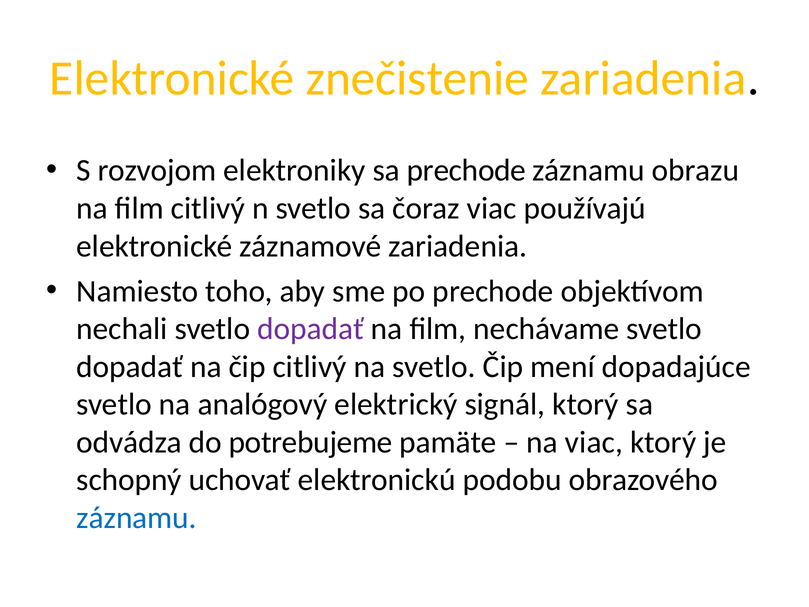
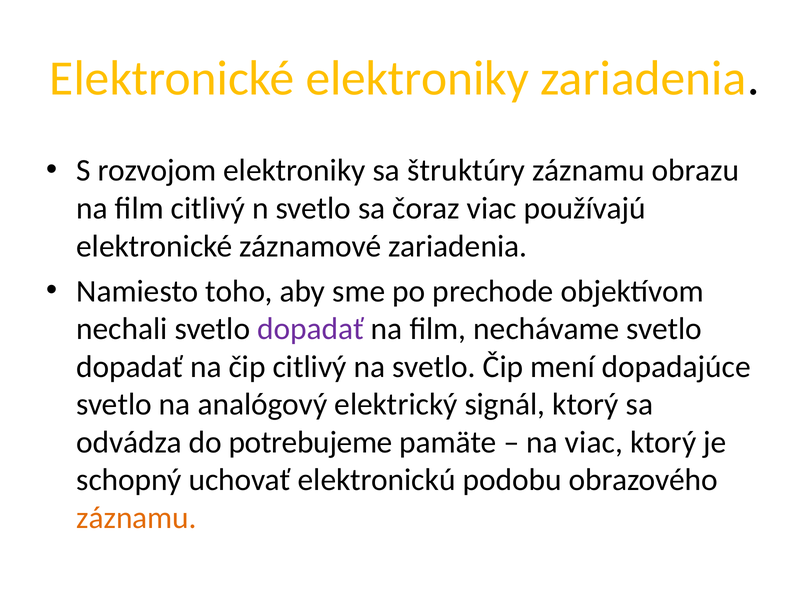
Elektronické znečistenie: znečistenie -> elektroniky
sa prechode: prechode -> štruktúry
záznamu at (137, 518) colour: blue -> orange
